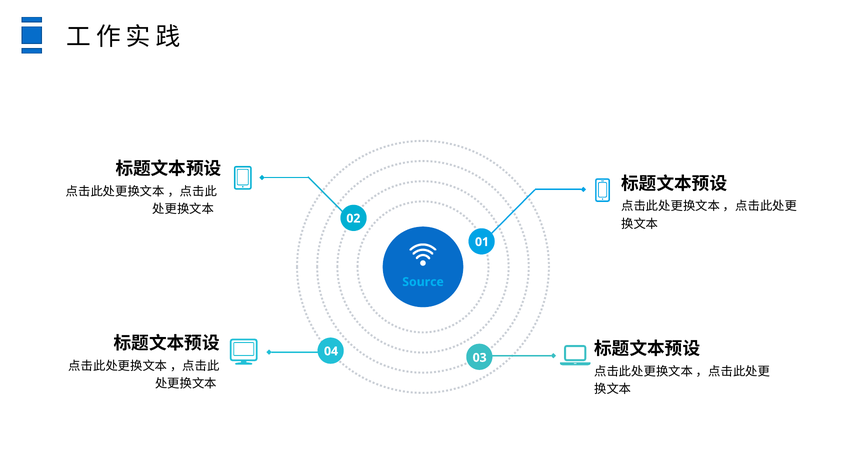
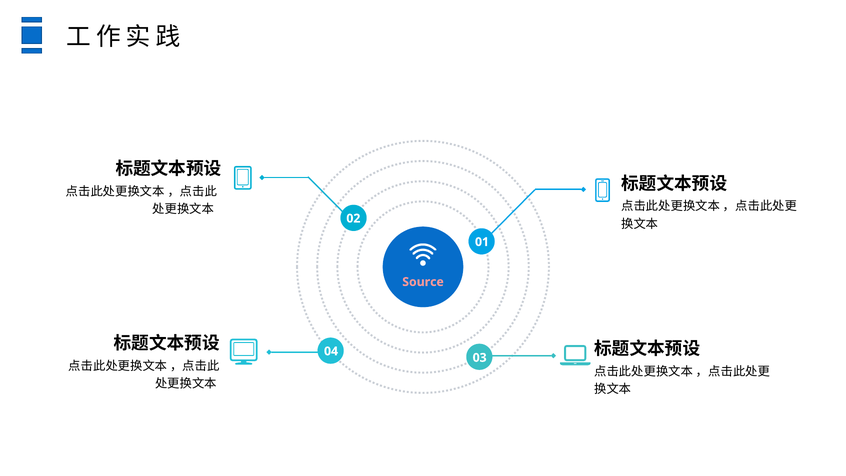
Source colour: light blue -> pink
